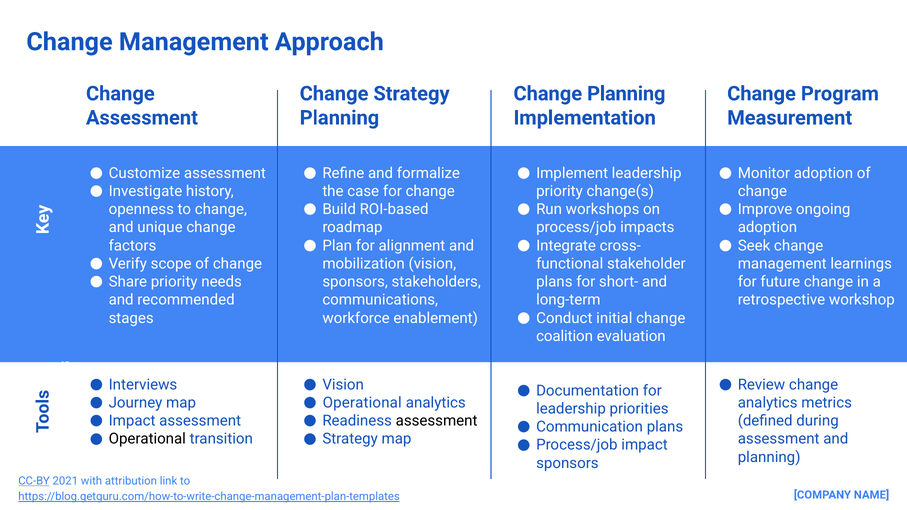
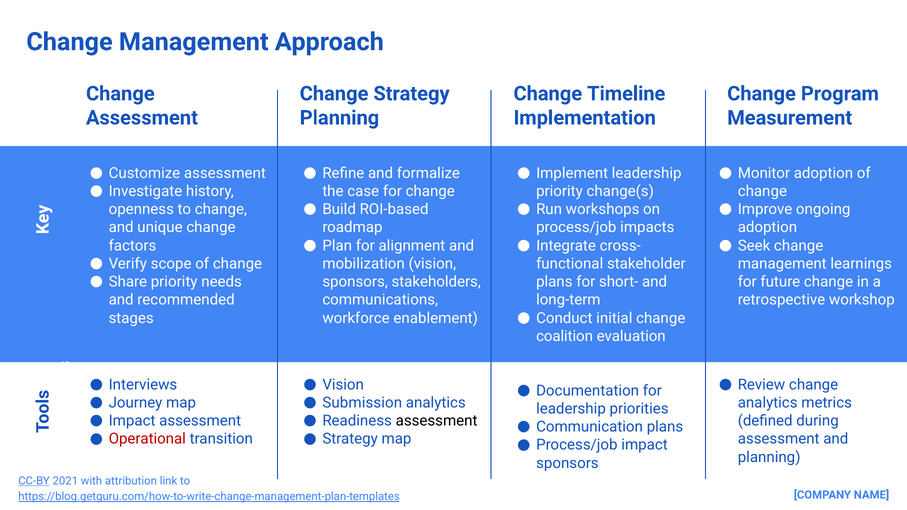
Change Planning: Planning -> Timeline
Operational at (362, 403): Operational -> Submission
Operational at (147, 439) colour: black -> red
